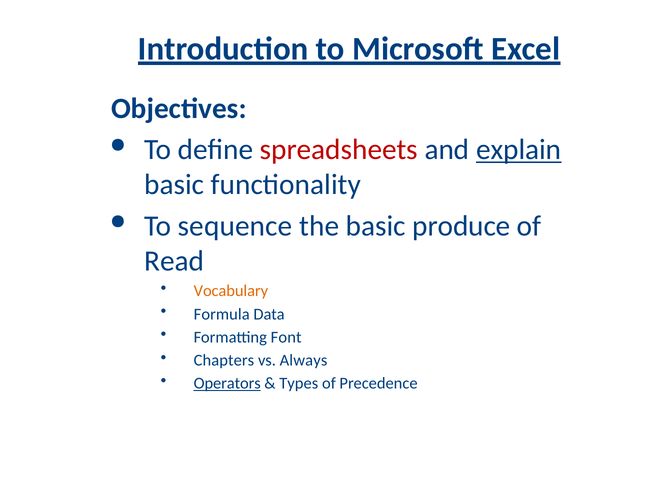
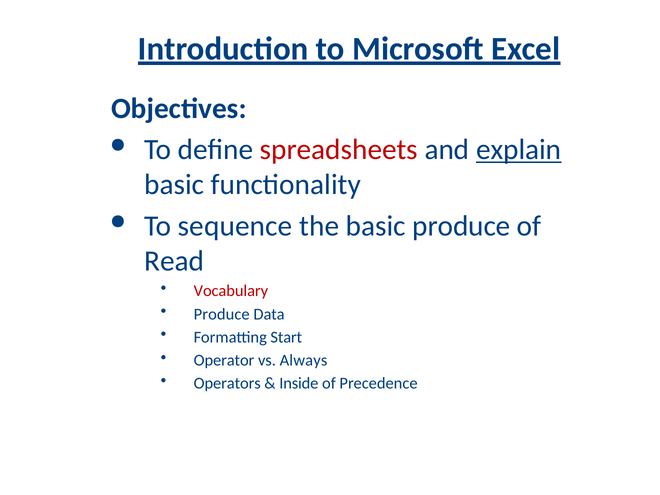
Vocabulary colour: orange -> red
Formula at (222, 314): Formula -> Produce
Font: Font -> Start
Chapters: Chapters -> Operator
Operators underline: present -> none
Types: Types -> Inside
